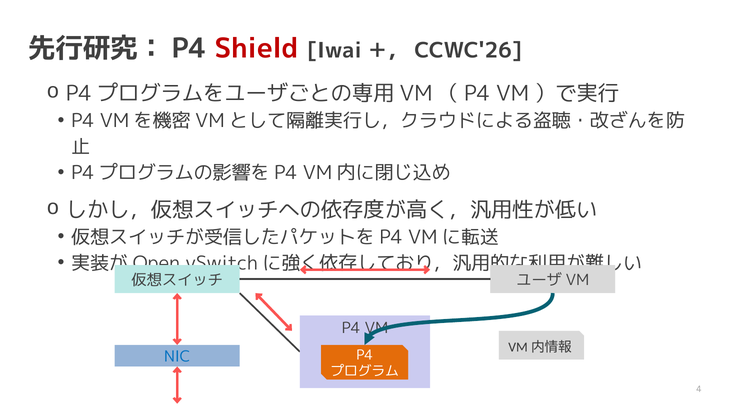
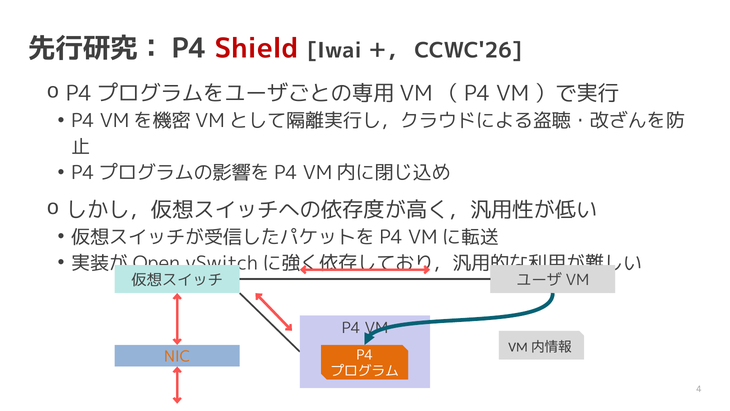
NIC colour: blue -> orange
